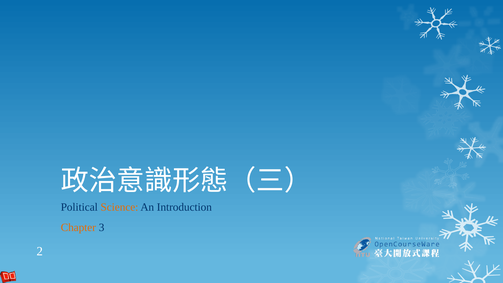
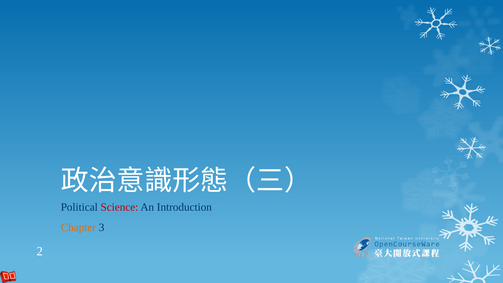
Science colour: orange -> red
